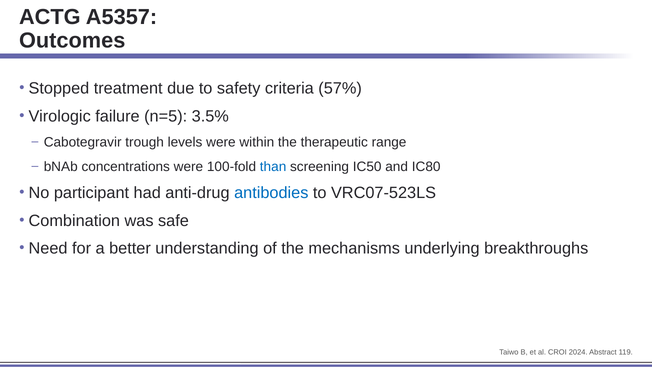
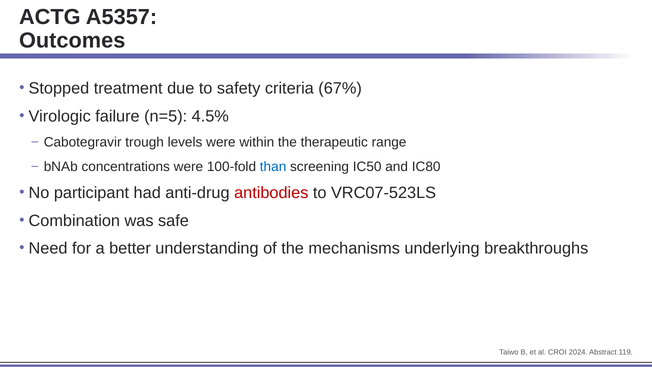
57%: 57% -> 67%
3.5%: 3.5% -> 4.5%
antibodies colour: blue -> red
